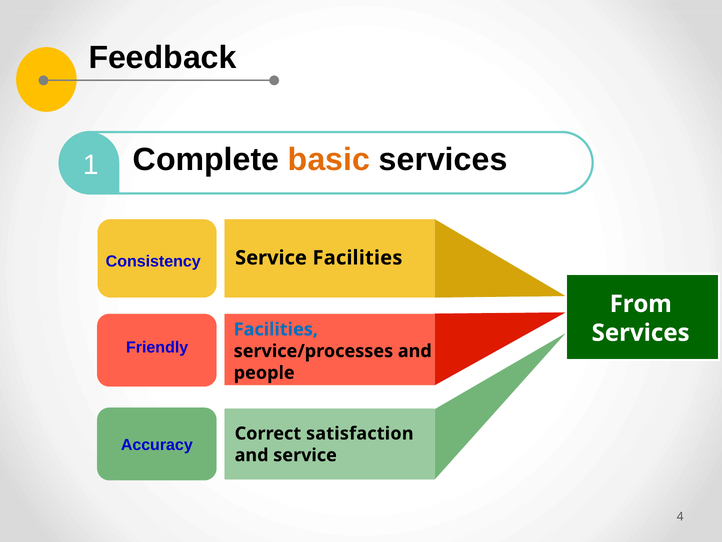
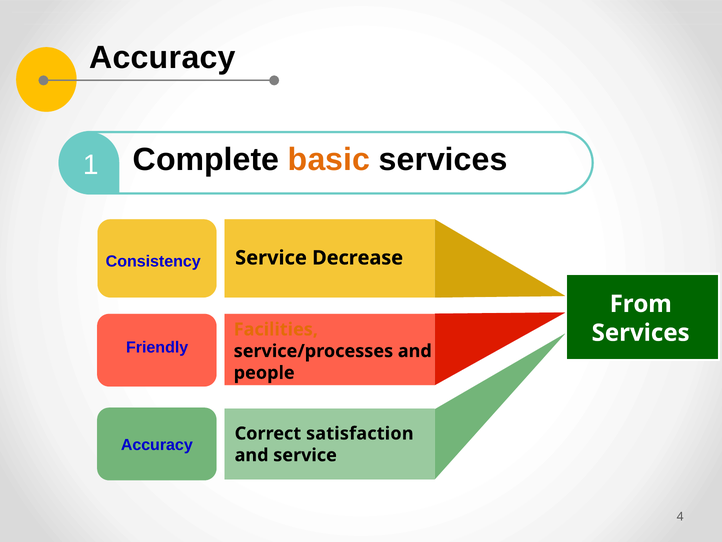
Feedback at (163, 57): Feedback -> Accuracy
Facilities at (357, 258): Facilities -> Decrease
Facilities at (276, 329) colour: blue -> orange
